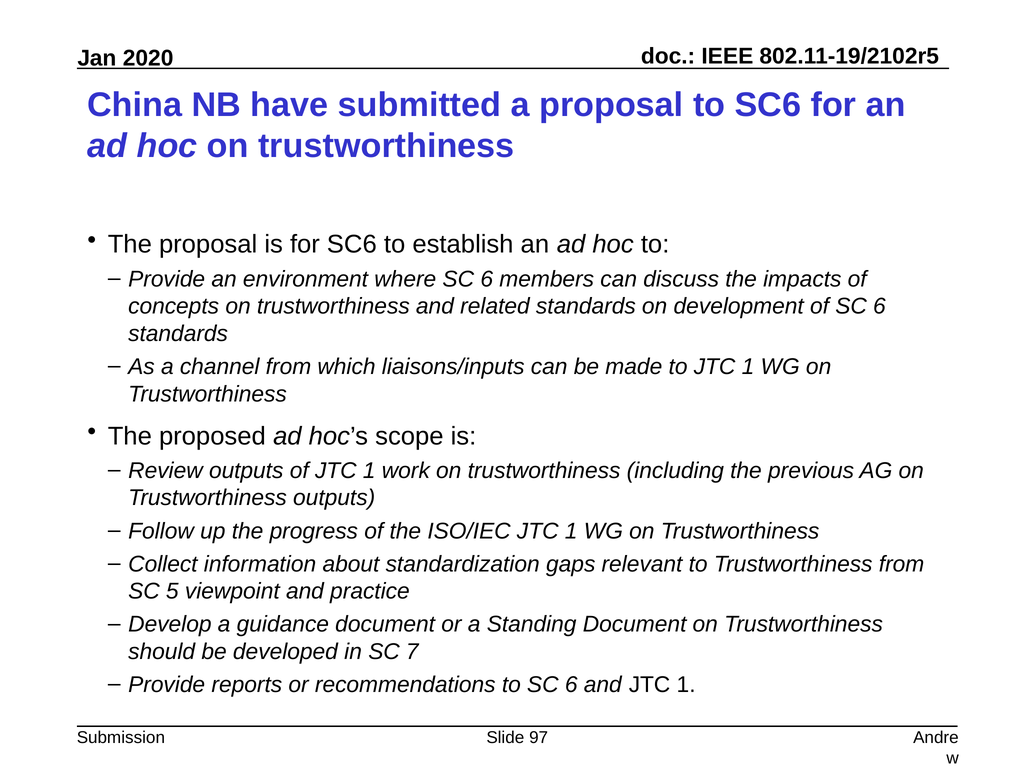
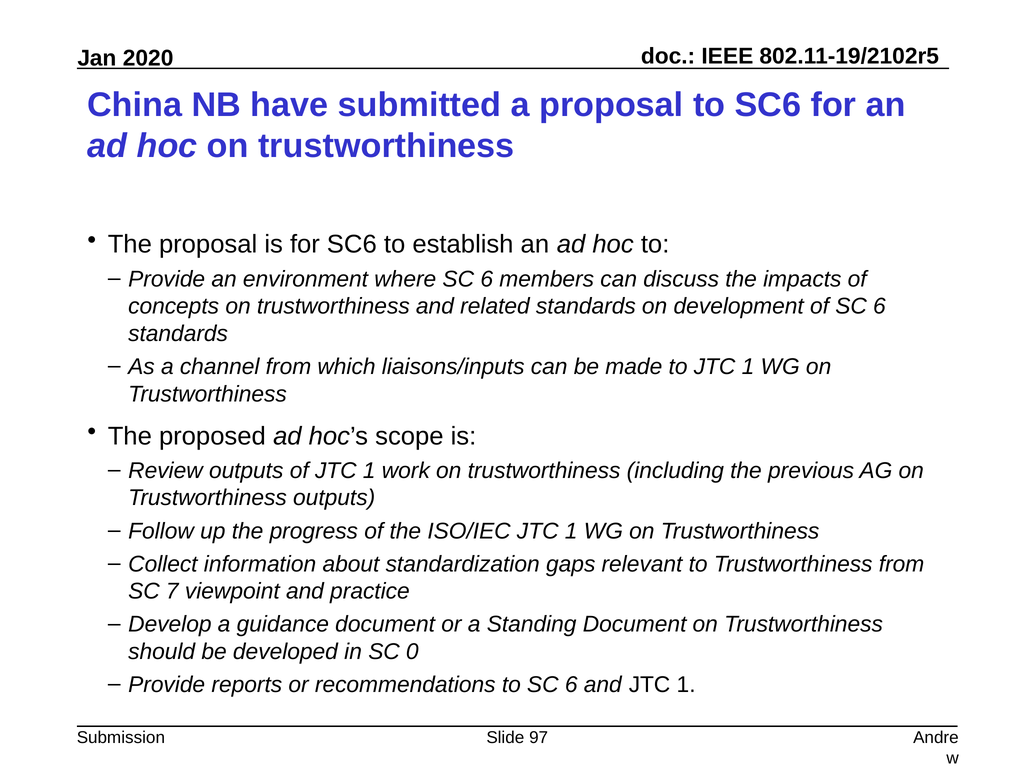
5: 5 -> 7
7: 7 -> 0
